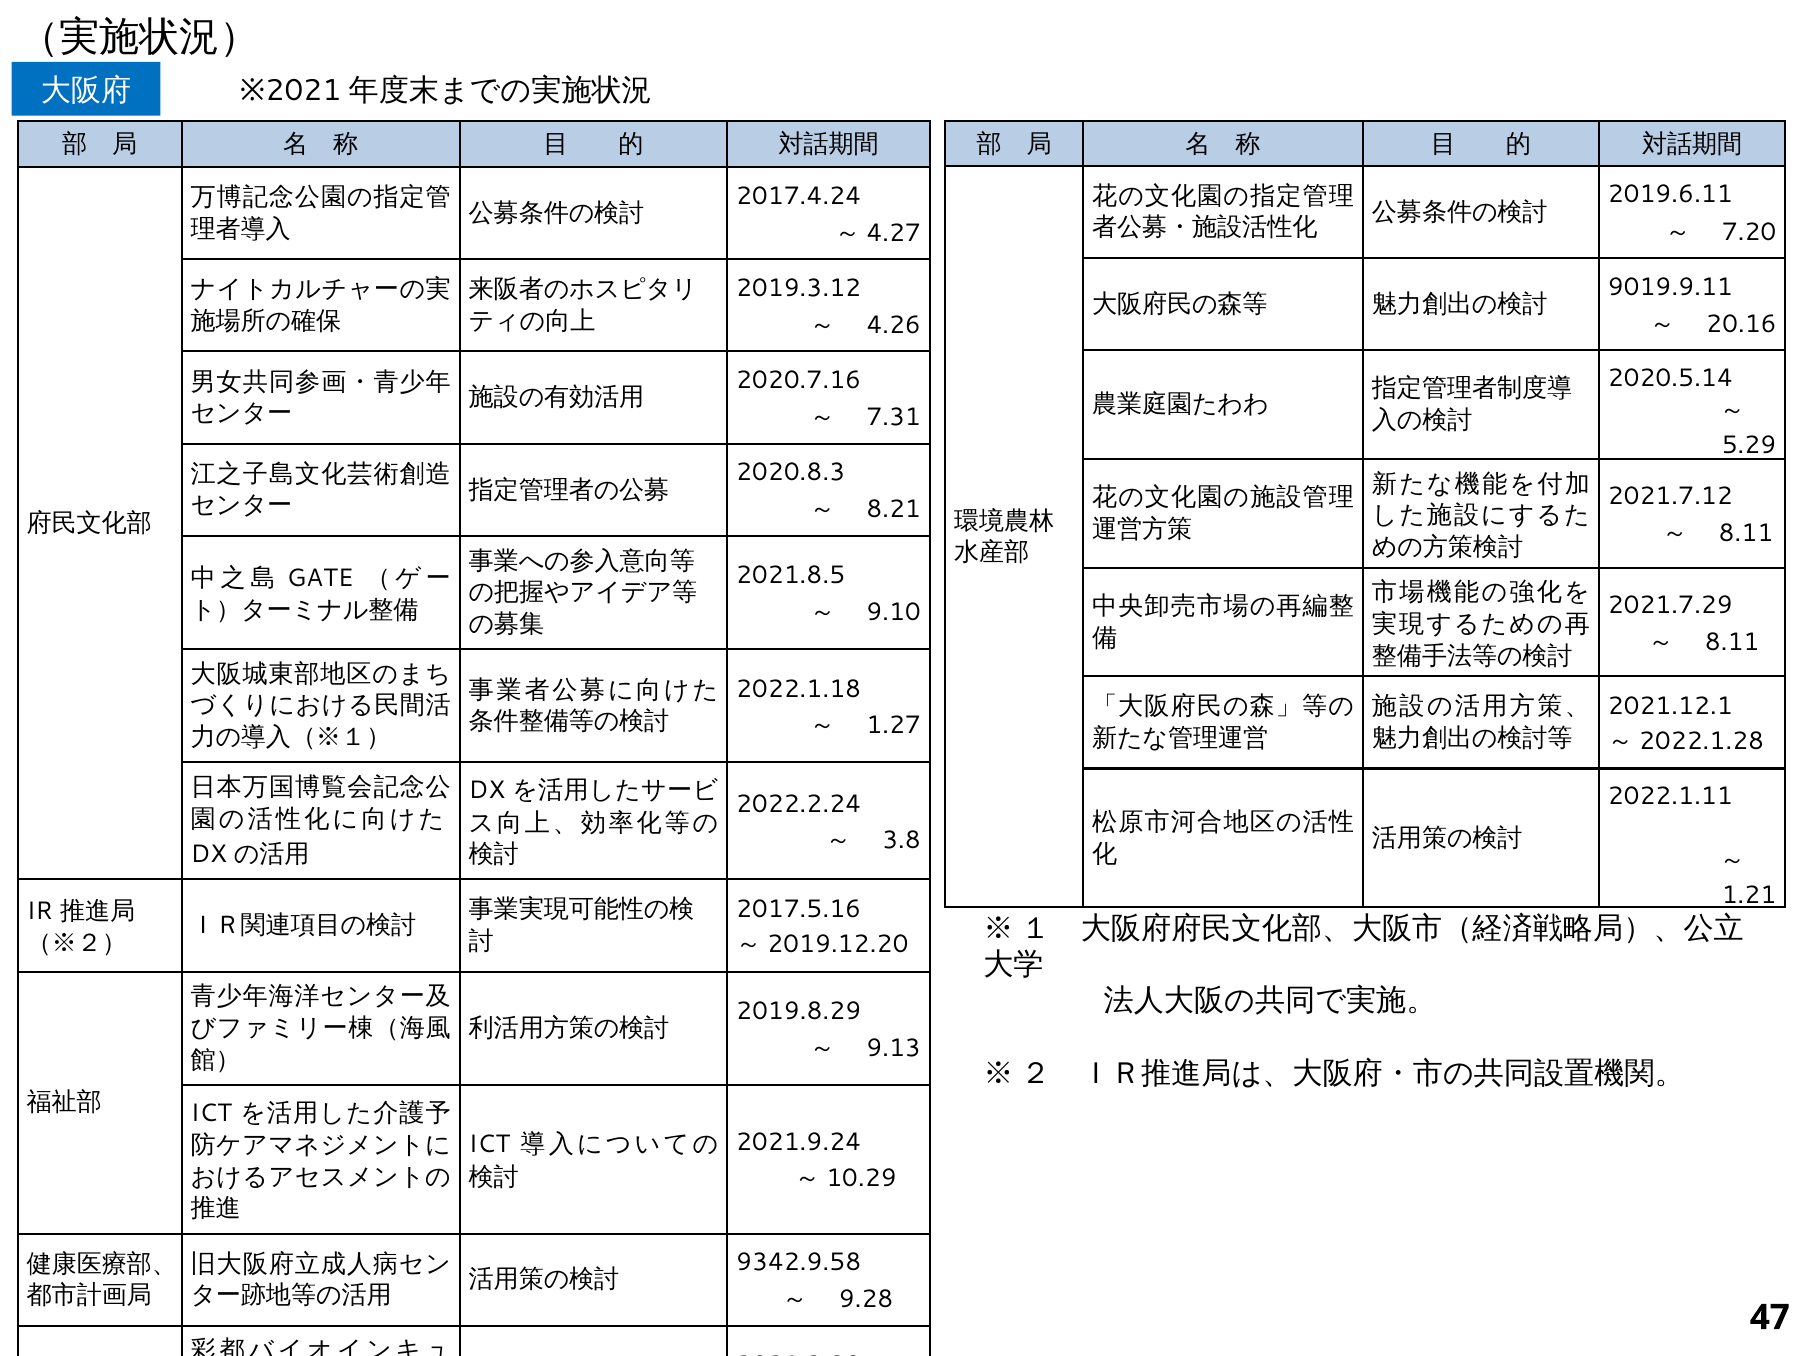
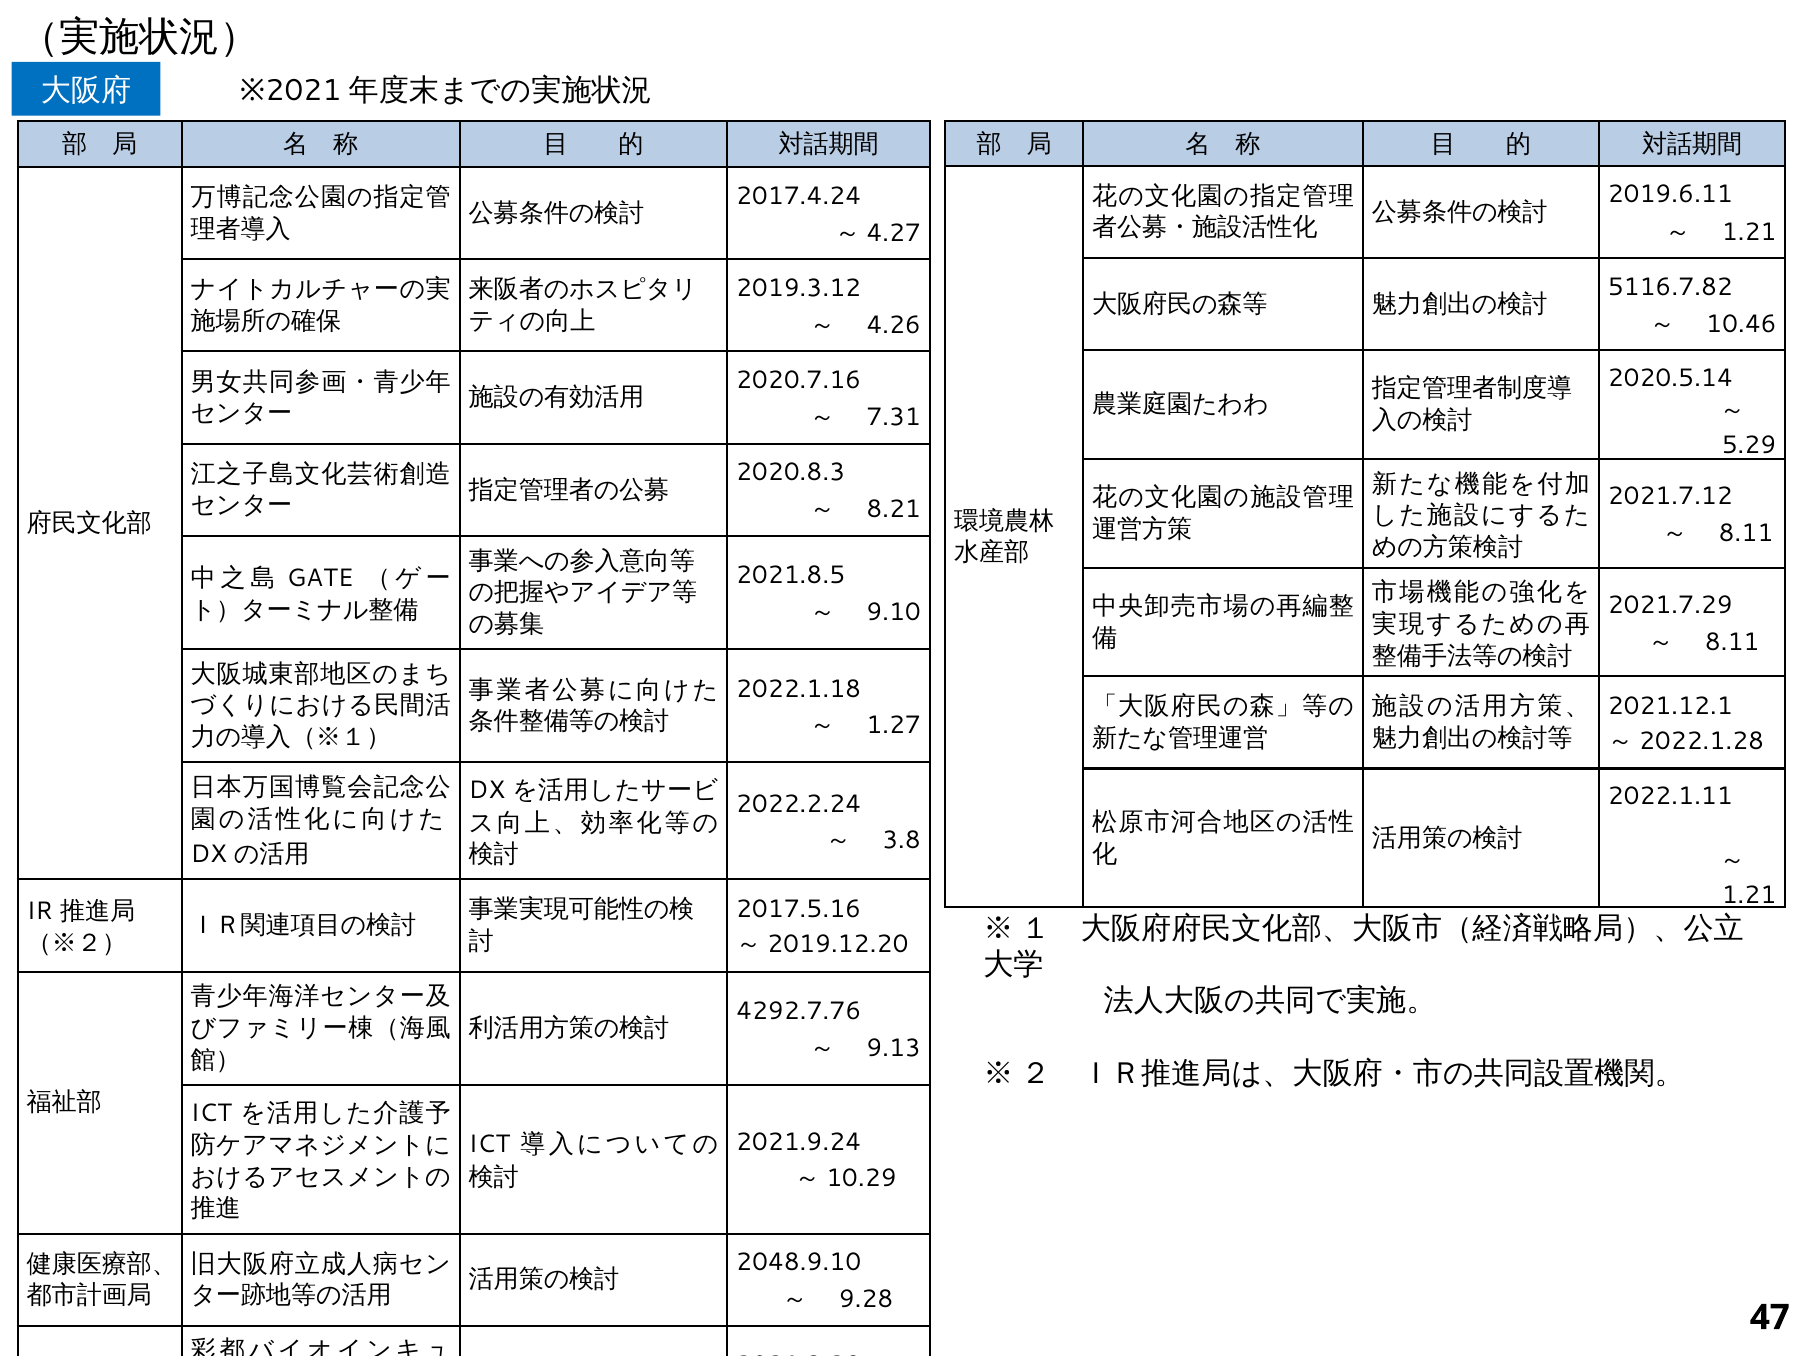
7.20 at (1749, 232): 7.20 -> 1.21
9019.9.11: 9019.9.11 -> 5116.7.82
20.16: 20.16 -> 10.46
2019.8.29: 2019.8.29 -> 4292.7.76
9342.9.58: 9342.9.58 -> 2048.9.10
